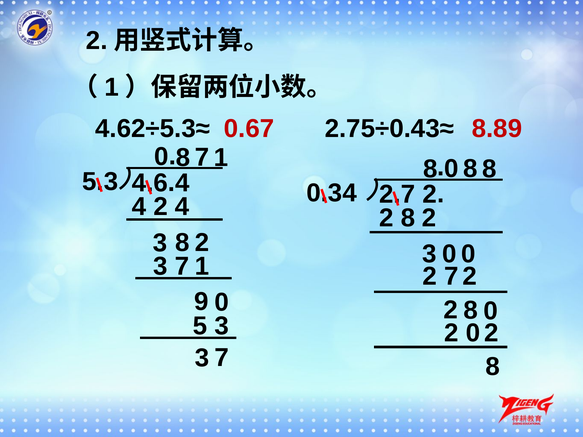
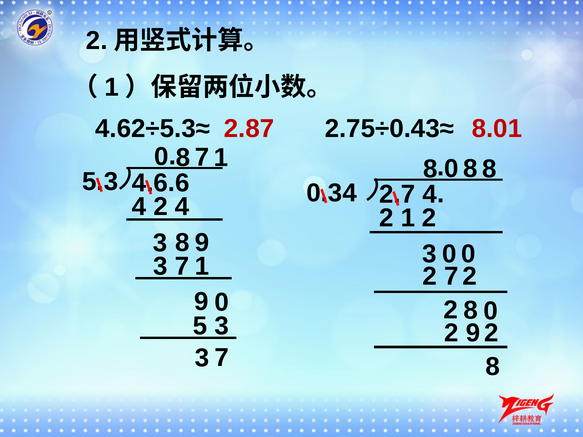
0.67: 0.67 -> 2.87
8.89: 8.89 -> 8.01
4 at (182, 183): 4 -> 6
2 at (430, 194): 2 -> 4
8 at (408, 218): 8 -> 1
3 2: 2 -> 9
0 at (473, 333): 0 -> 9
